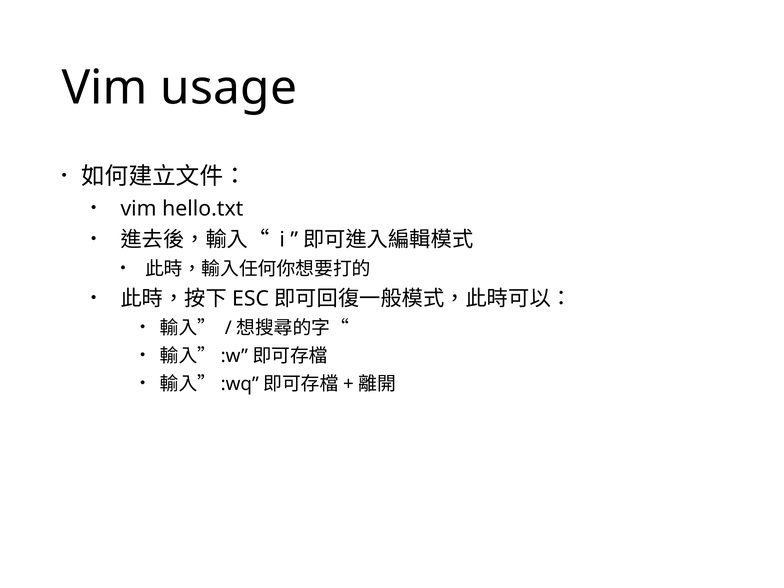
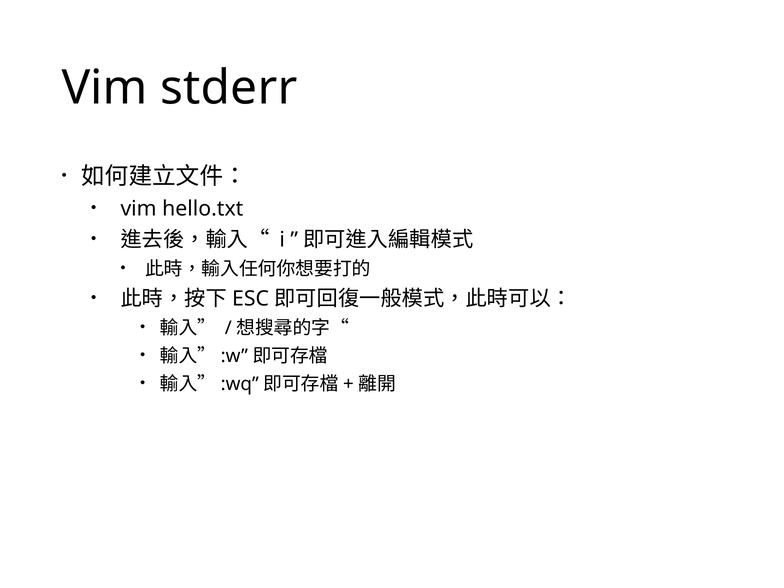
usage: usage -> stderr
